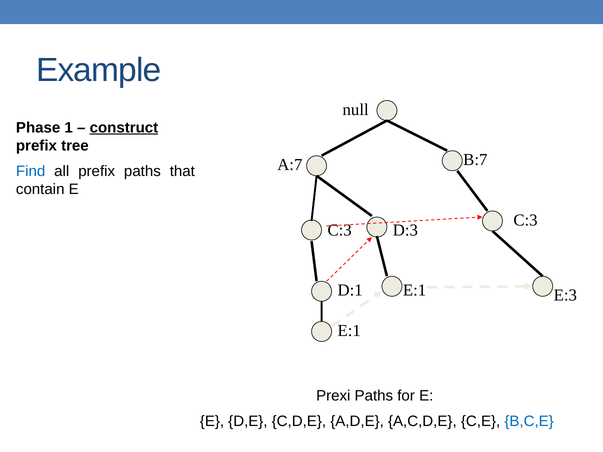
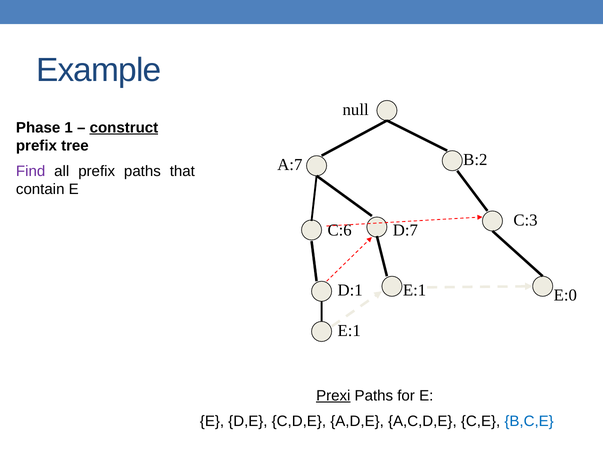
B:7: B:7 -> B:2
Find colour: blue -> purple
C:3 at (340, 230): C:3 -> C:6
D:3: D:3 -> D:7
E:3: E:3 -> E:0
Prexi underline: none -> present
